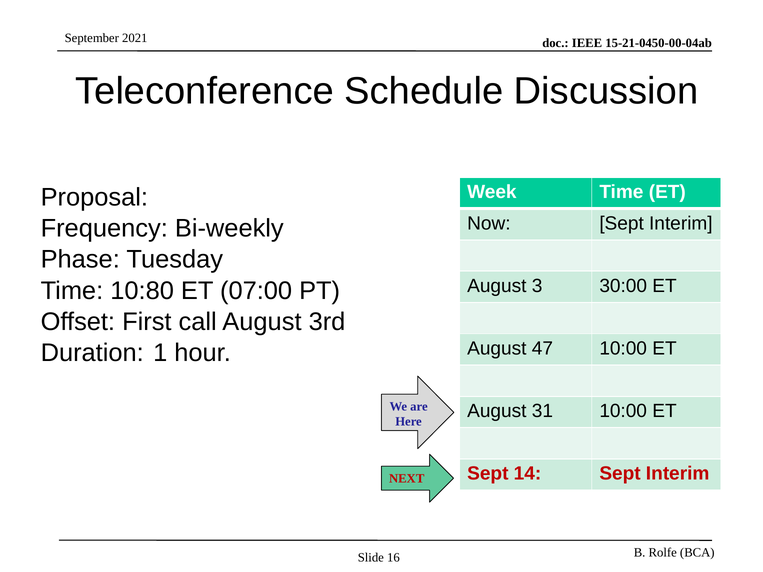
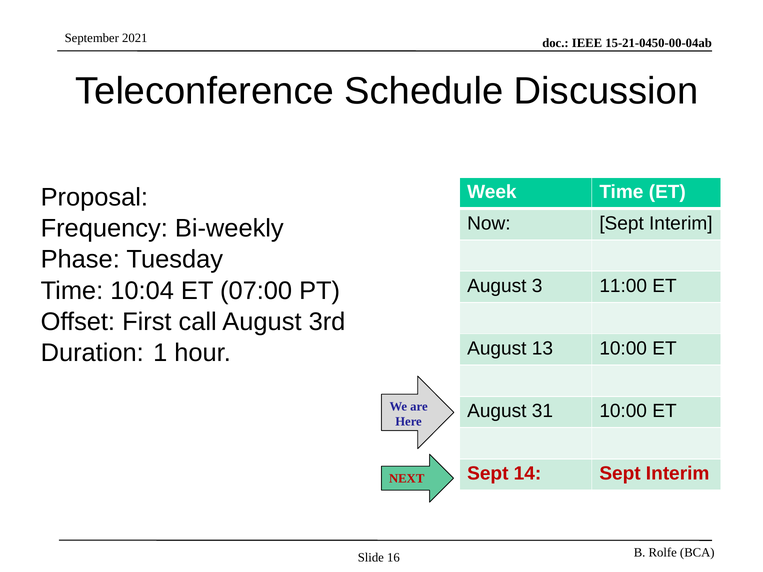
30:00: 30:00 -> 11:00
10:80: 10:80 -> 10:04
47: 47 -> 13
